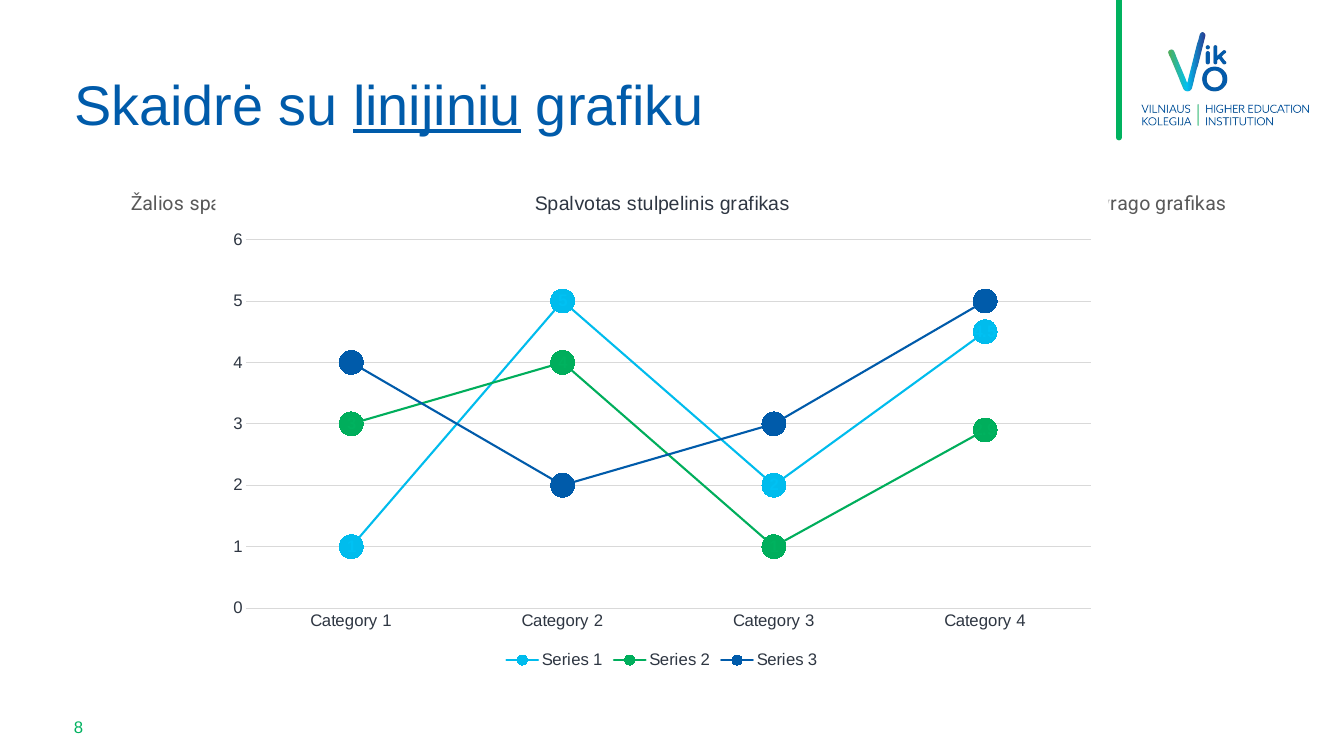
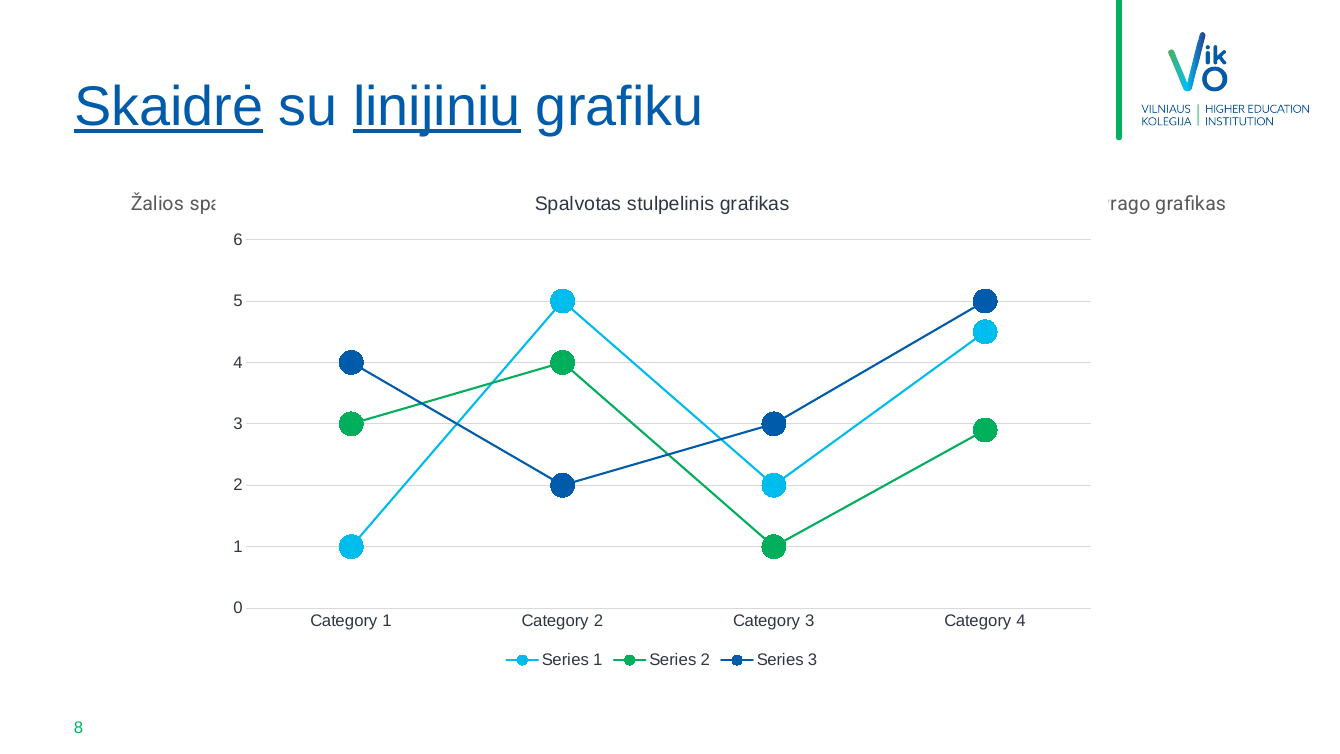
Skaidrė underline: none -> present
